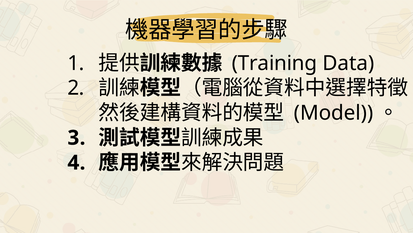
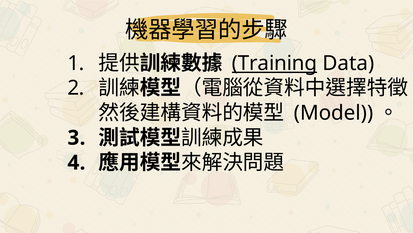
Training underline: none -> present
